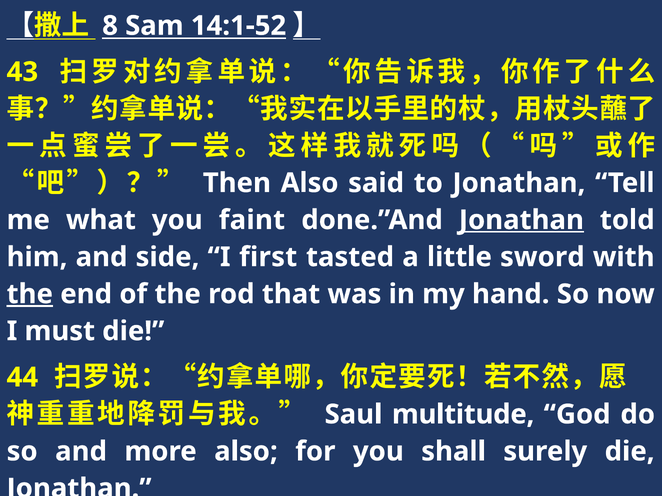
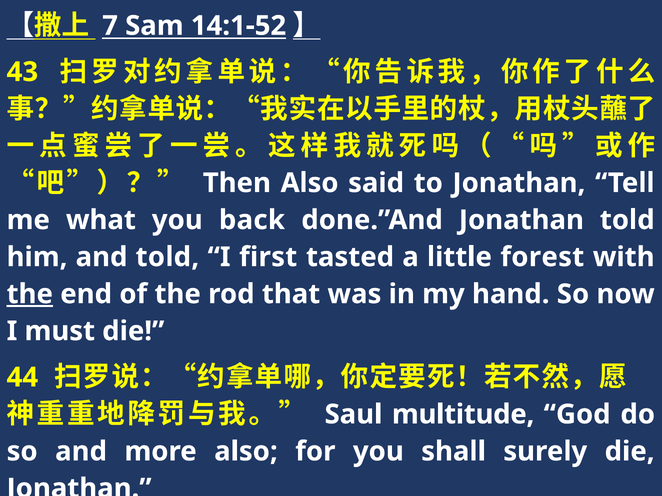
8: 8 -> 7
faint: faint -> back
Jonathan at (521, 220) underline: present -> none
and side: side -> told
sword: sword -> forest
